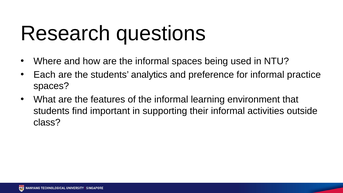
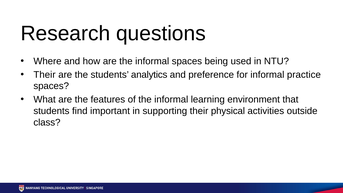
Each at (45, 75): Each -> Their
their informal: informal -> physical
